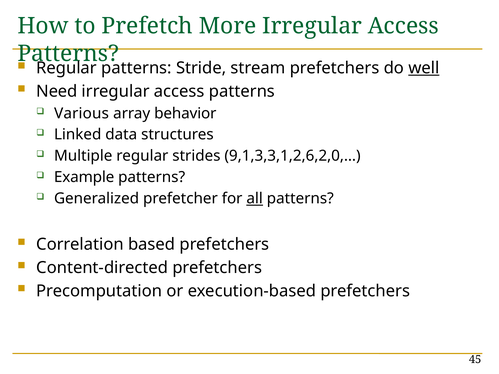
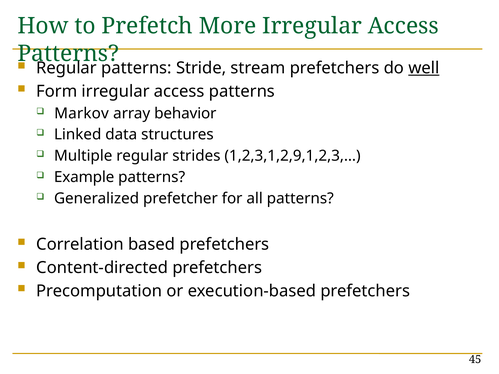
Need: Need -> Form
Various: Various -> Markov
9,1,3,3,1,2,6,2,0,…: 9,1,3,3,1,2,6,2,0,… -> 1,2,3,1,2,9,1,2,3,…
all underline: present -> none
